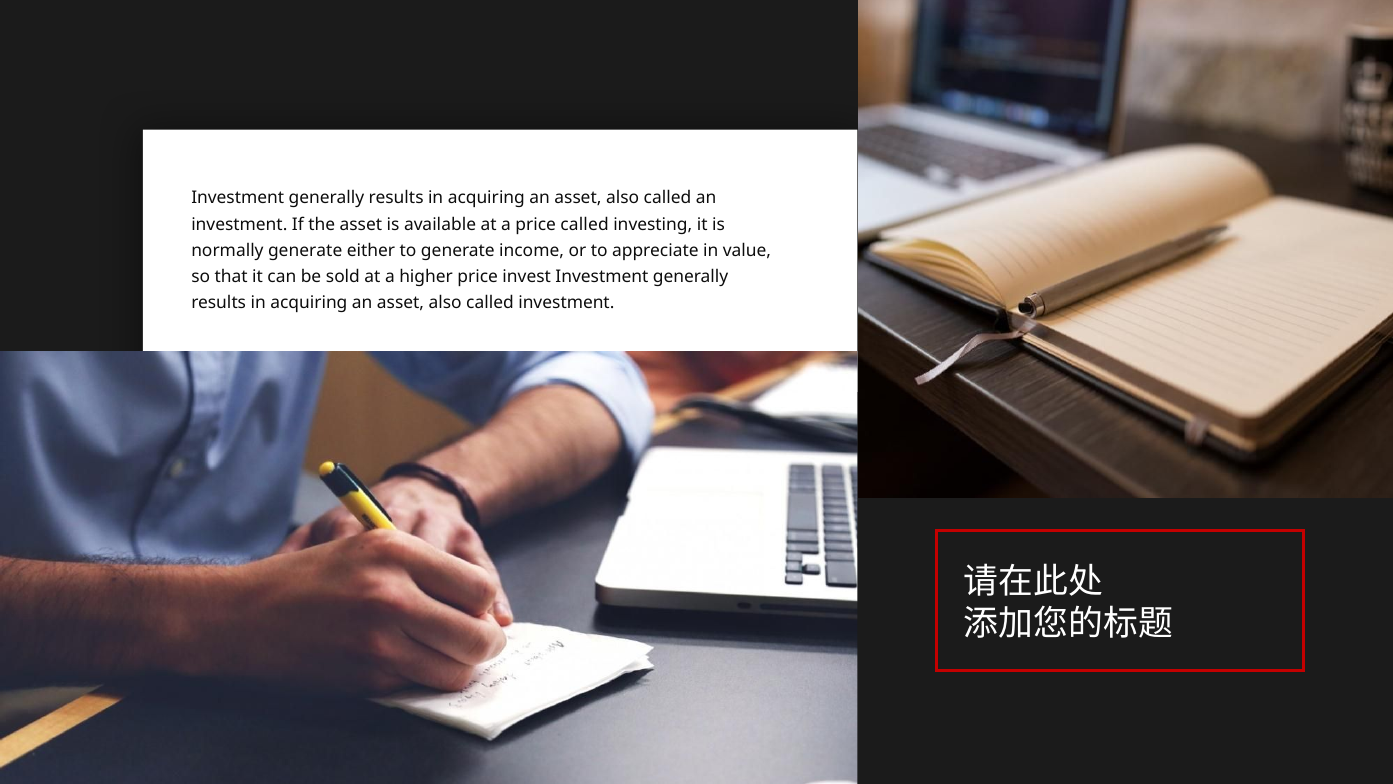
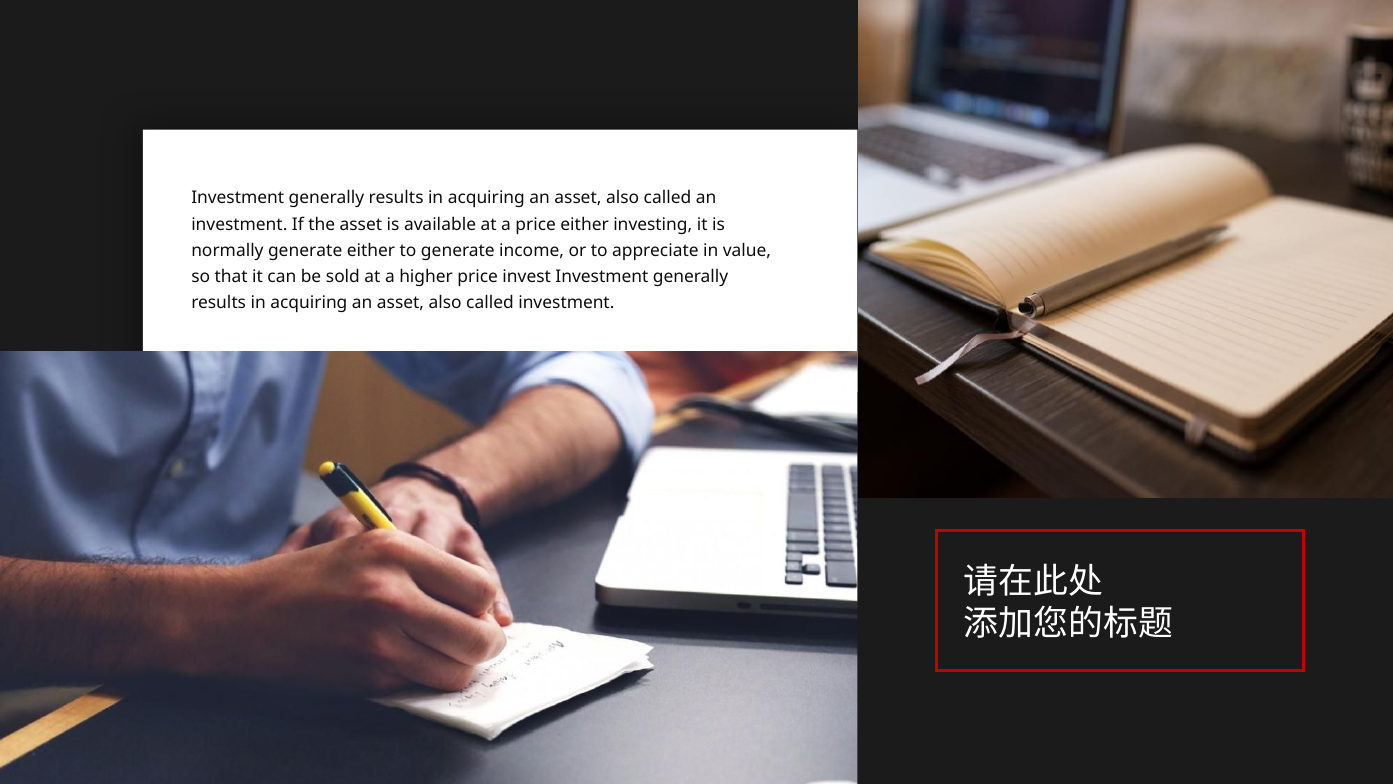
price called: called -> either
